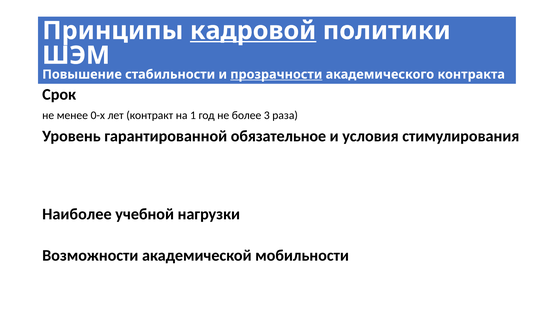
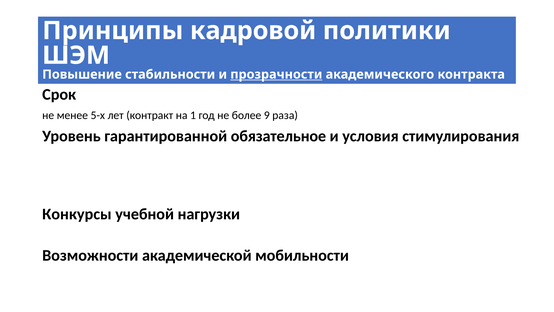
кадровой underline: present -> none
0-х: 0-х -> 5-х
3: 3 -> 9
Наиболее: Наиболее -> Конкурсы
